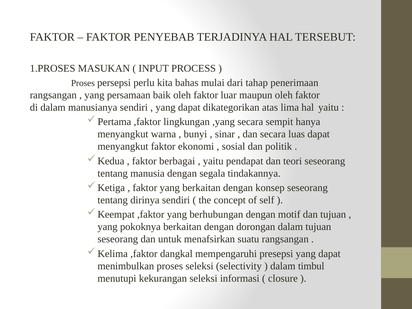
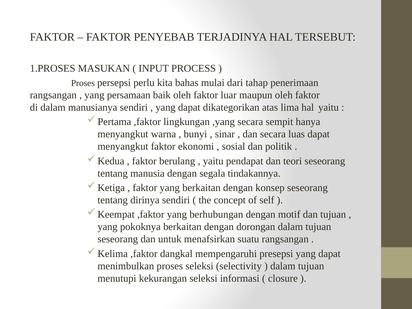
berbagai: berbagai -> berulang
timbul at (311, 266): timbul -> tujuan
